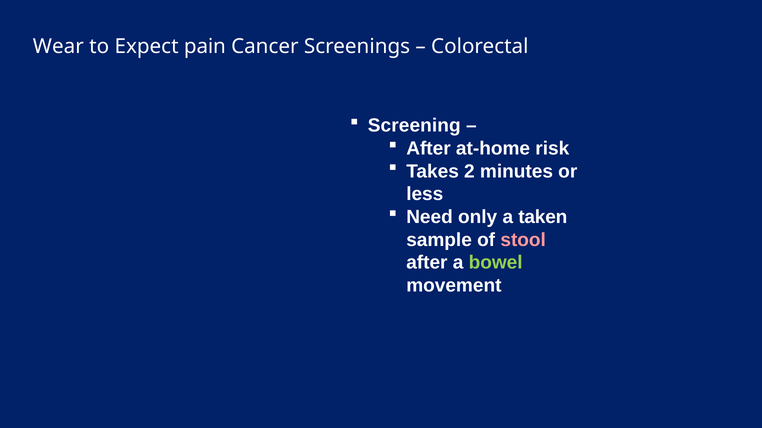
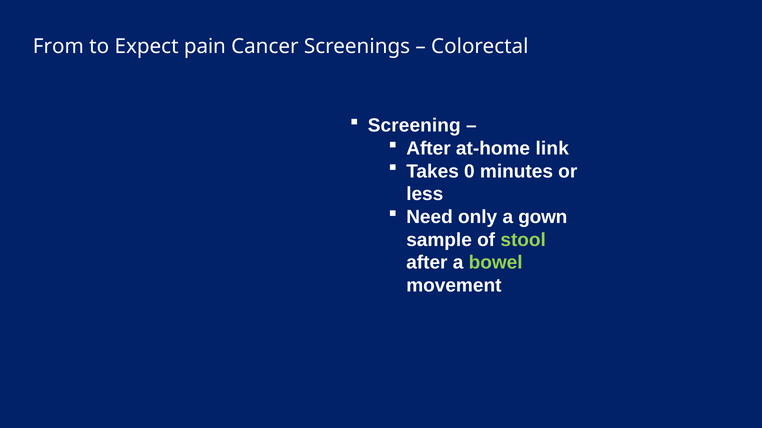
Wear: Wear -> From
risk: risk -> link
2: 2 -> 0
taken: taken -> gown
stool colour: pink -> light green
